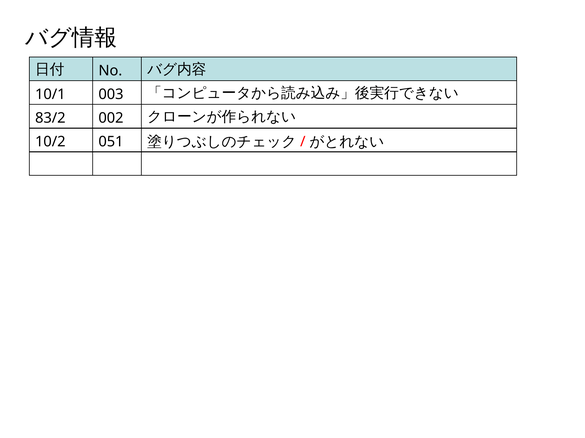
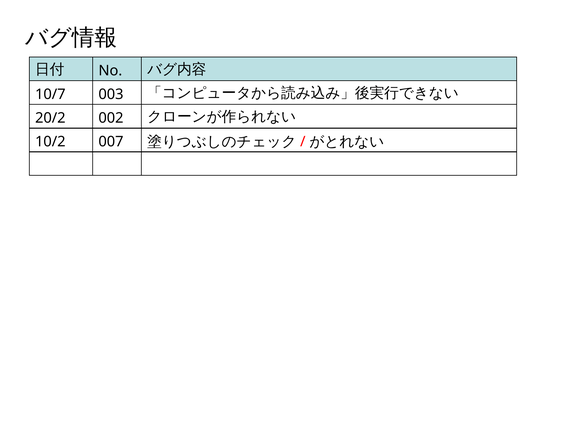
10/1: 10/1 -> 10/7
83/2: 83/2 -> 20/2
051: 051 -> 007
